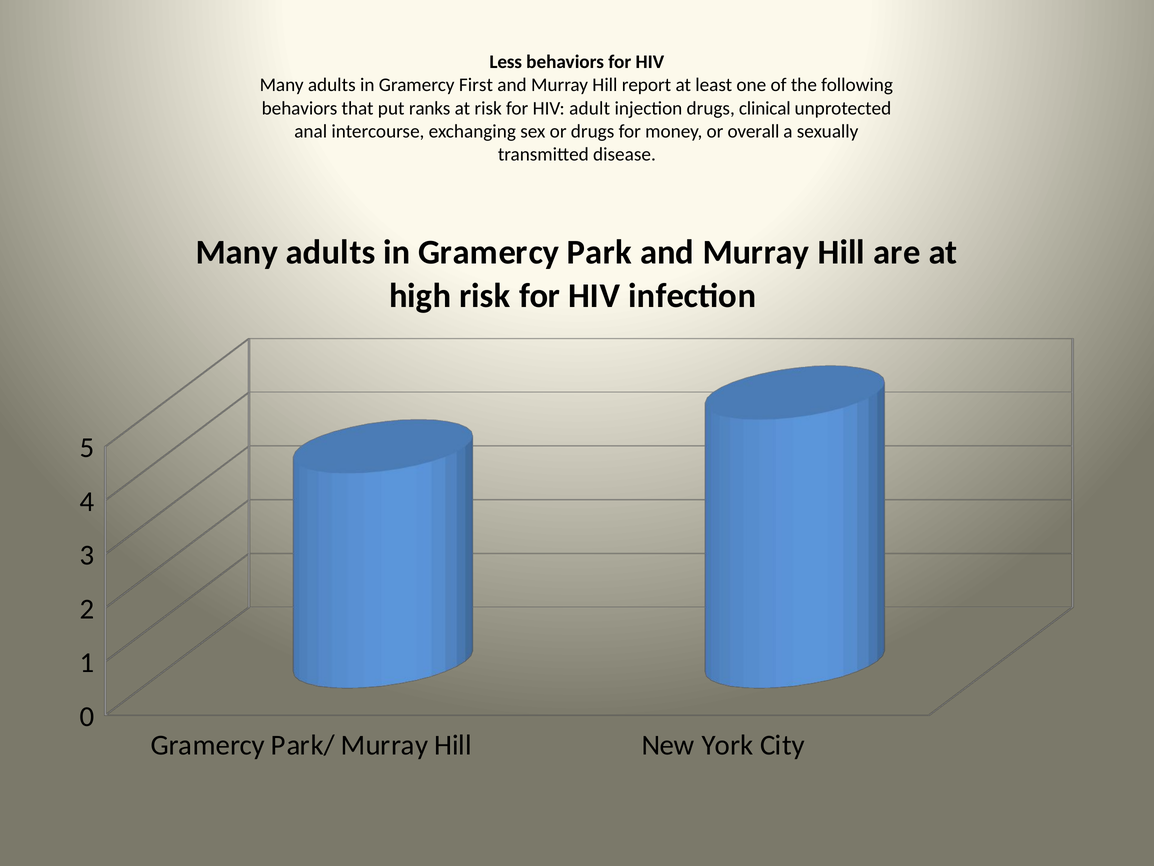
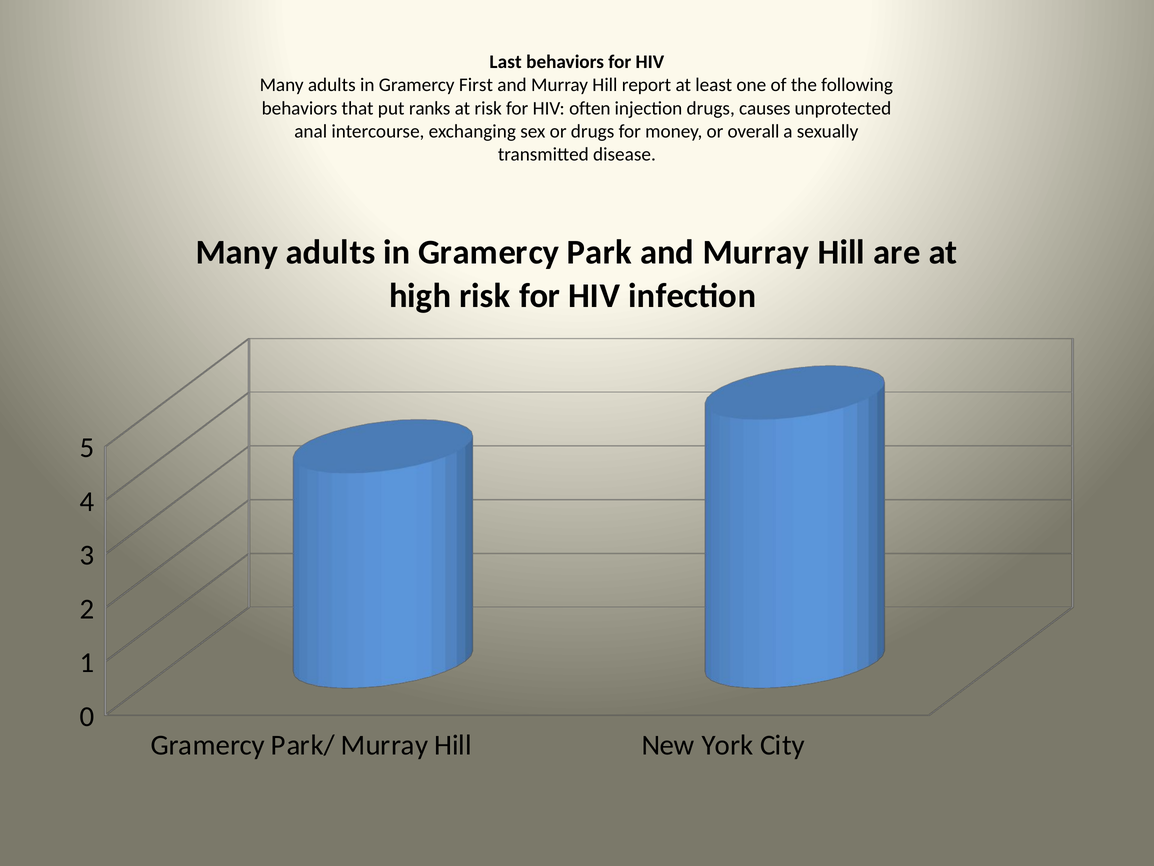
Less: Less -> Last
adult: adult -> often
clinical: clinical -> causes
